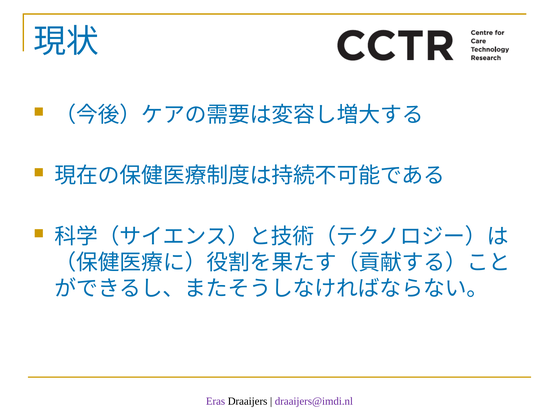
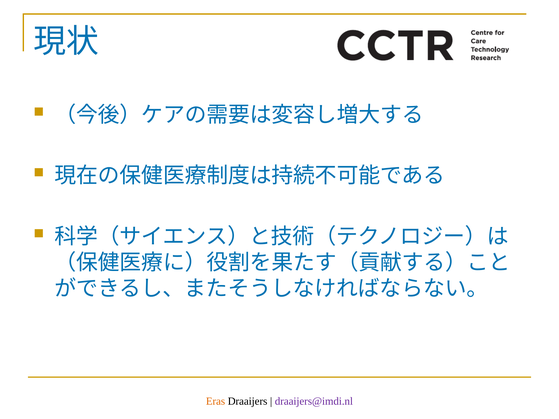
Eras colour: purple -> orange
